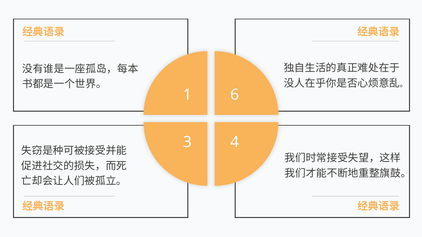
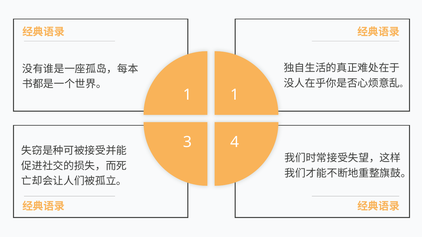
1 6: 6 -> 1
